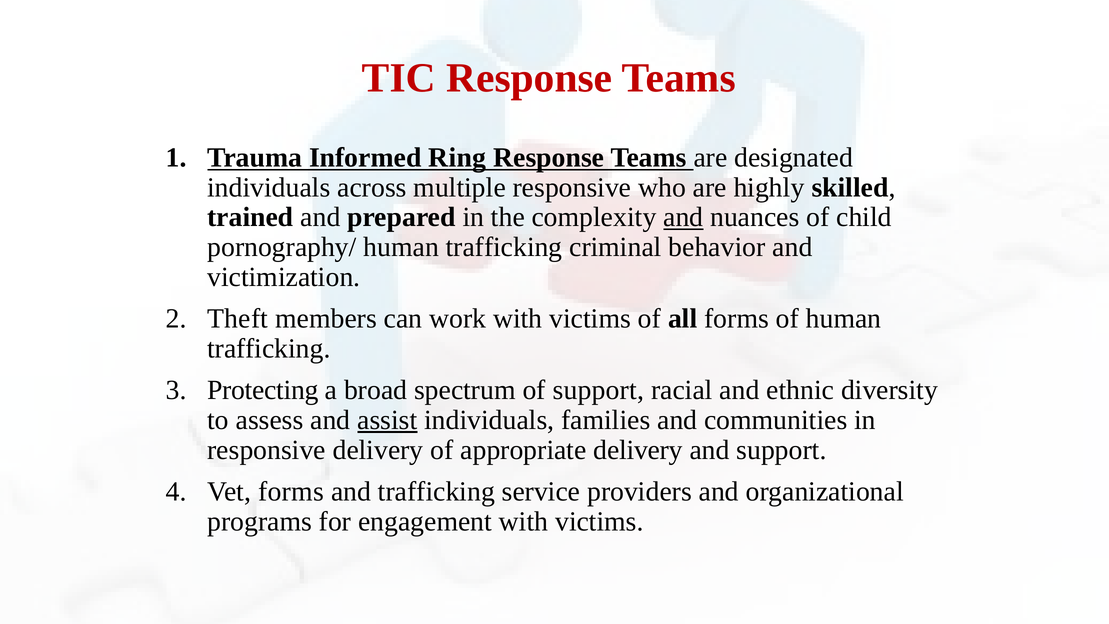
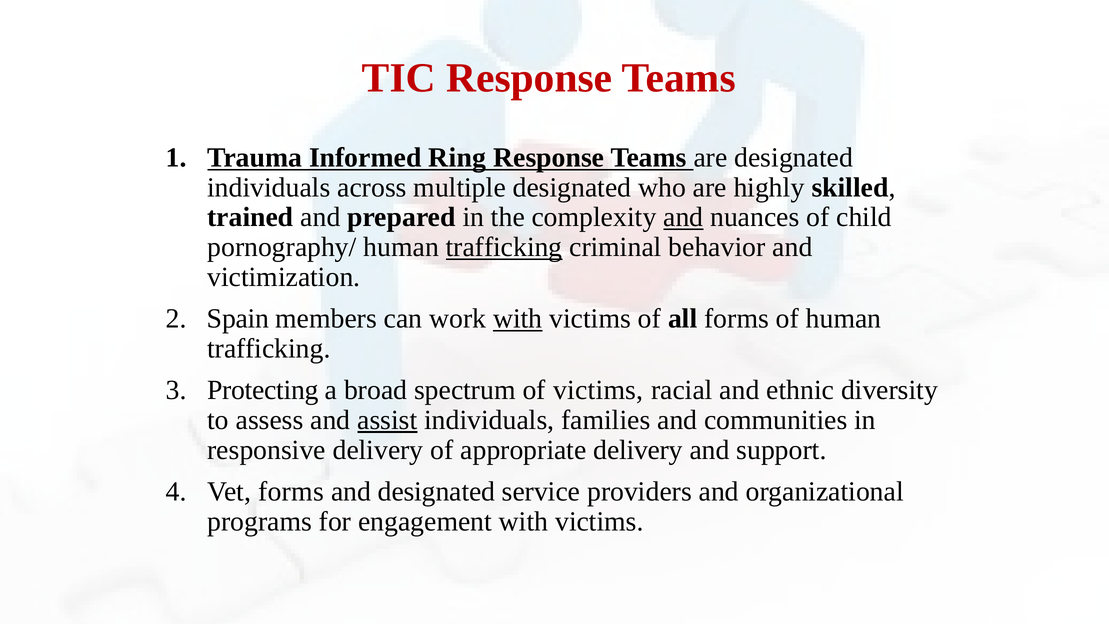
multiple responsive: responsive -> designated
trafficking at (504, 247) underline: none -> present
Theft: Theft -> Spain
with at (518, 319) underline: none -> present
of support: support -> victims
and trafficking: trafficking -> designated
